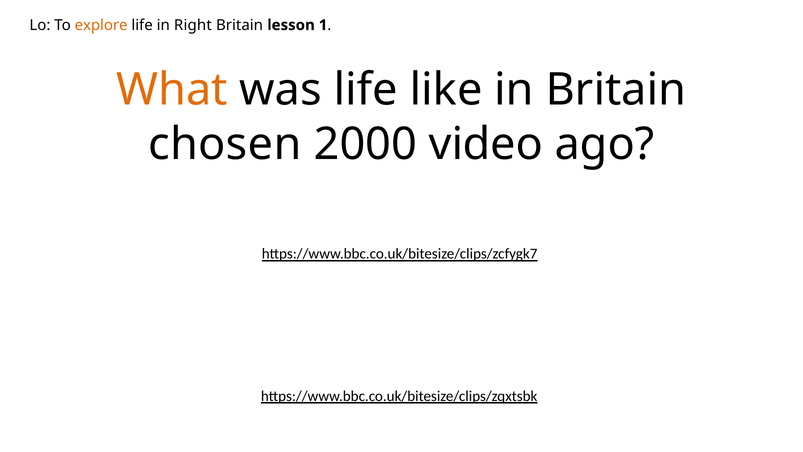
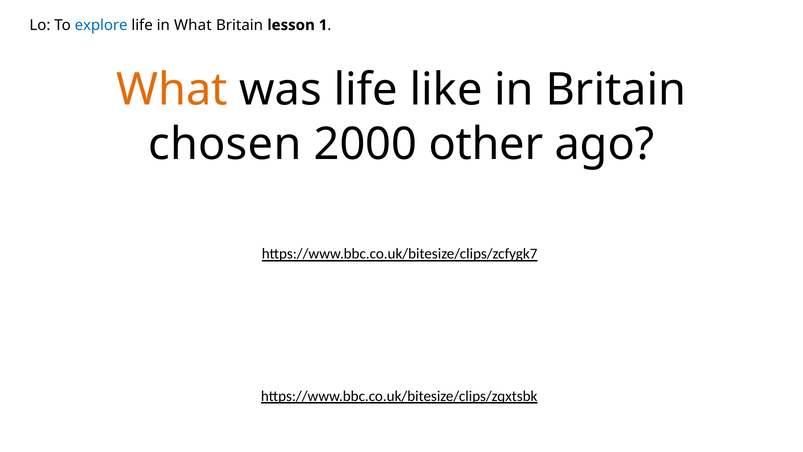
explore colour: orange -> blue
in Right: Right -> What
video: video -> other
